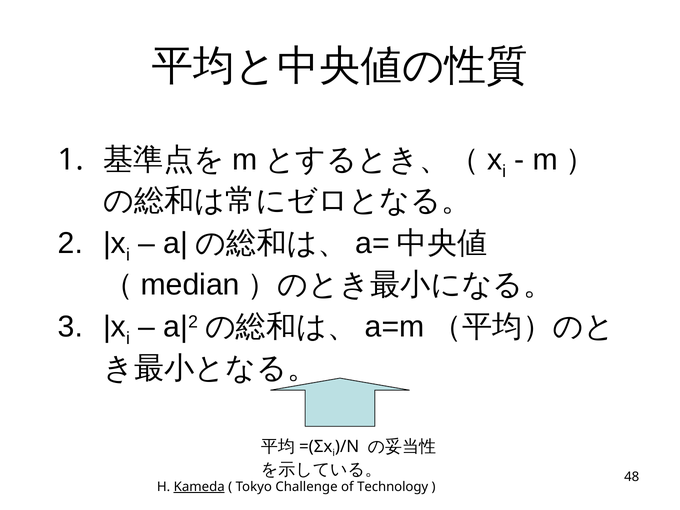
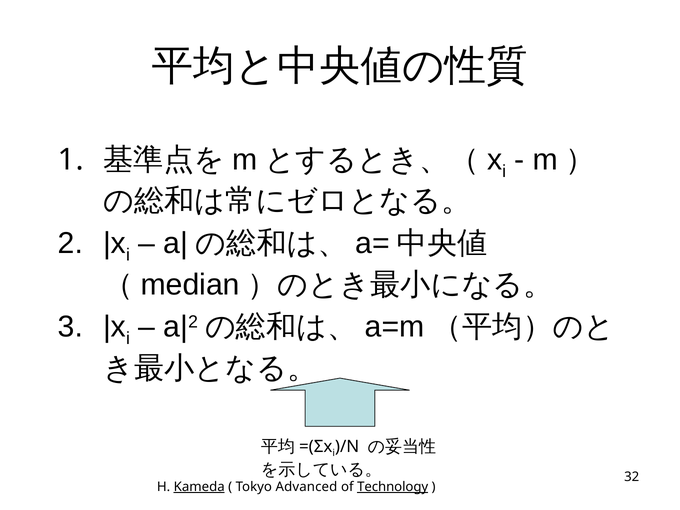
48: 48 -> 32
Challenge: Challenge -> Advanced
Technology underline: none -> present
